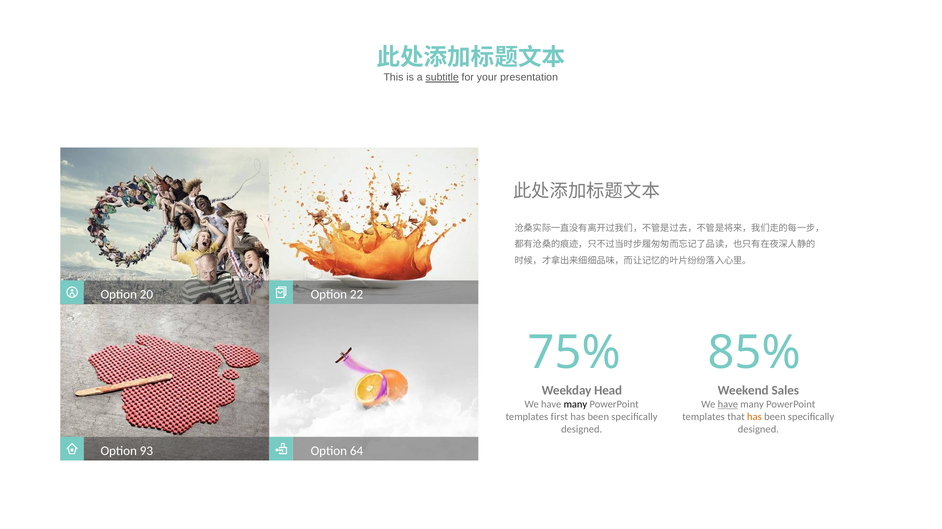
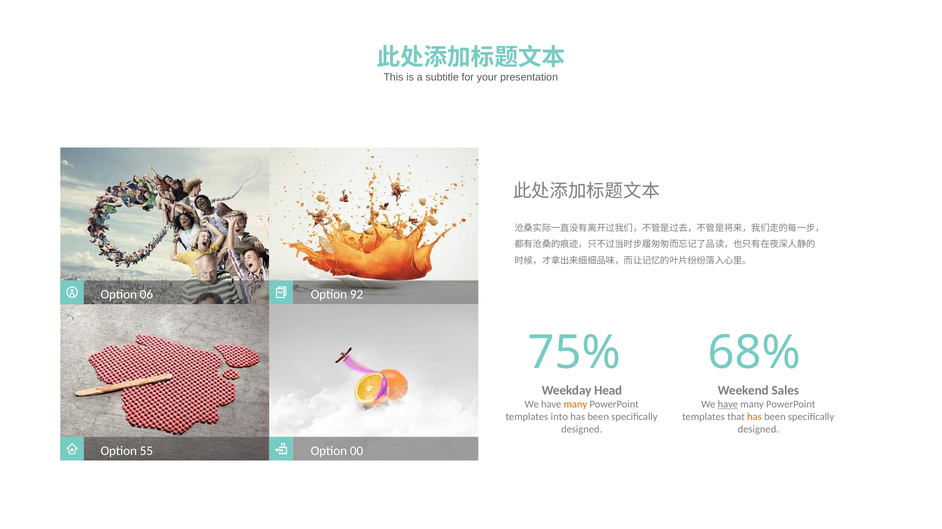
subtitle underline: present -> none
20: 20 -> 06
22: 22 -> 92
85%: 85% -> 68%
many at (575, 405) colour: black -> orange
first: first -> into
93: 93 -> 55
64: 64 -> 00
